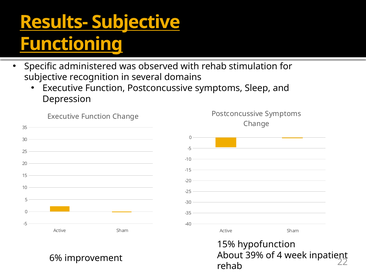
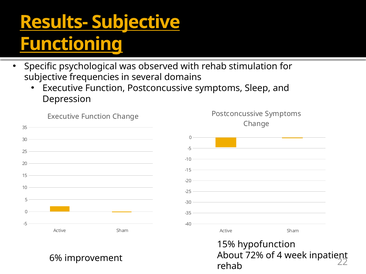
administered: administered -> psychological
recognition: recognition -> frequencies
39%: 39% -> 72%
